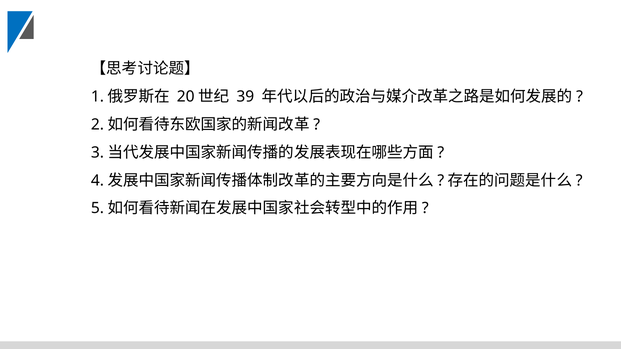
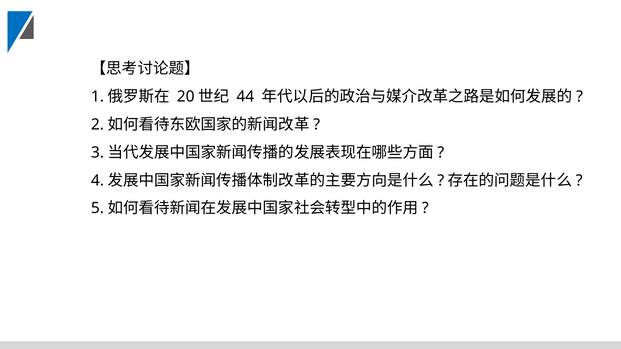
39: 39 -> 44
